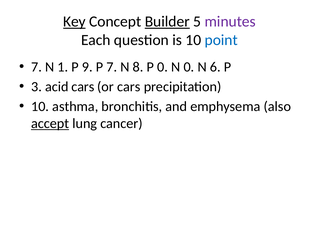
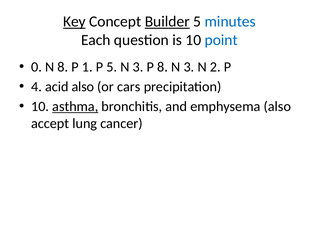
minutes colour: purple -> blue
7 at (36, 67): 7 -> 0
N 1: 1 -> 8
9: 9 -> 1
P 7: 7 -> 5
8 at (138, 67): 8 -> 3
P 0: 0 -> 8
0 at (189, 67): 0 -> 3
6: 6 -> 2
3: 3 -> 4
acid cars: cars -> also
asthma underline: none -> present
accept underline: present -> none
